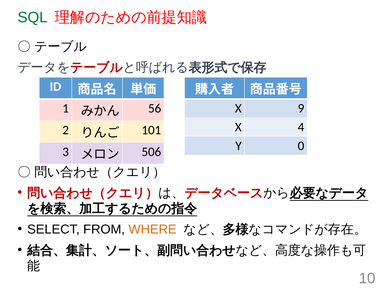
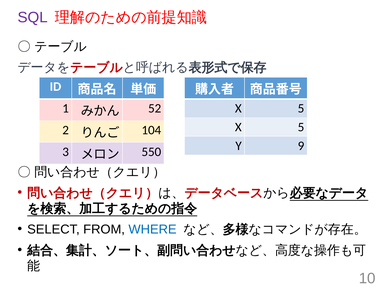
SQL colour: green -> purple
56: 56 -> 52
9 at (301, 108): 9 -> 5
4 at (301, 127): 4 -> 5
101: 101 -> 104
0: 0 -> 9
506: 506 -> 550
WHERE colour: orange -> blue
